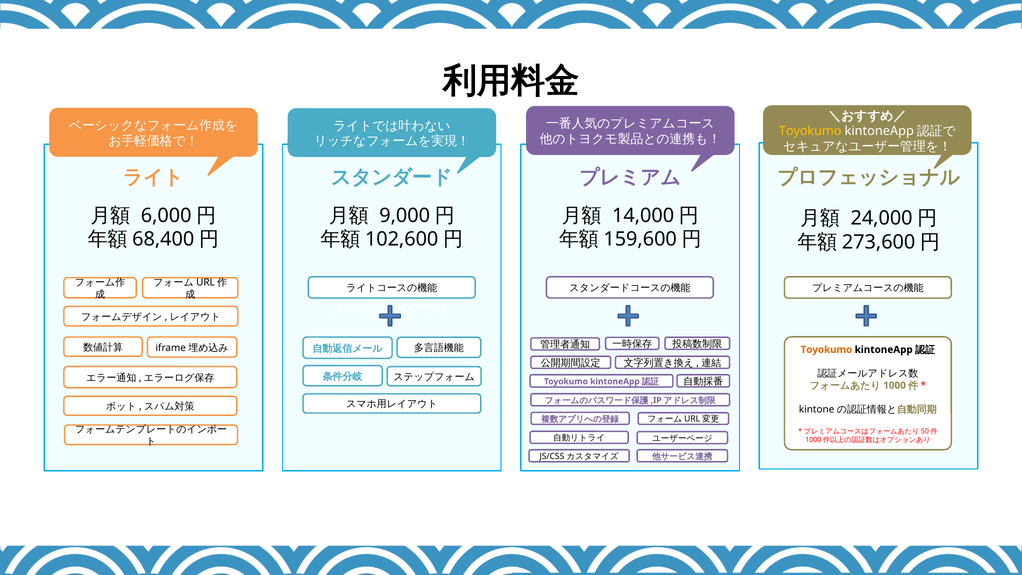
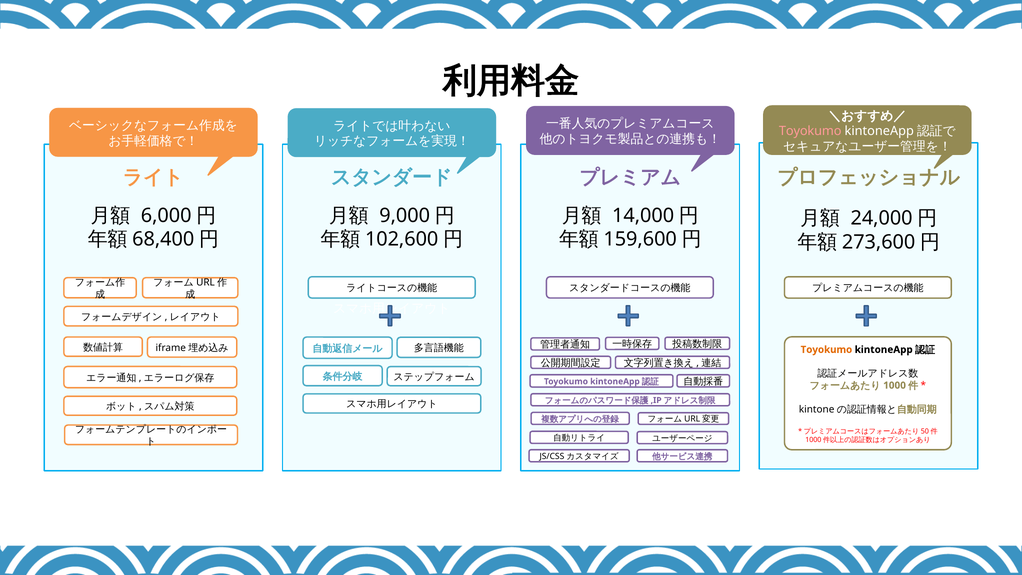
Toyokumo at (810, 131) colour: yellow -> pink
